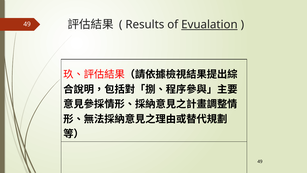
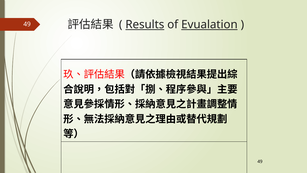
Results underline: none -> present
